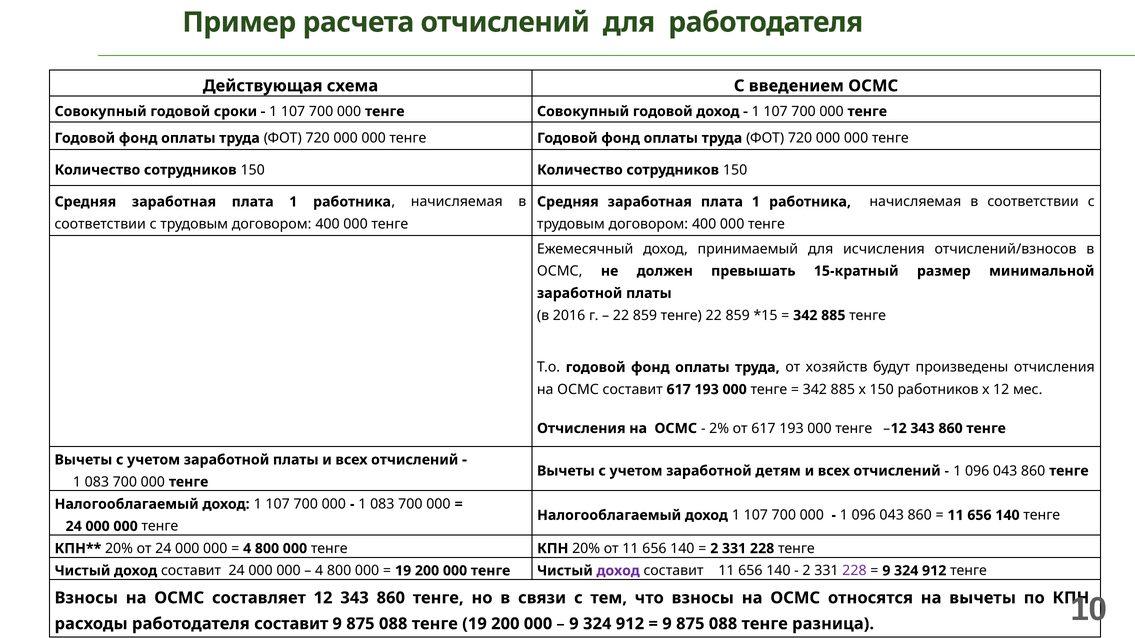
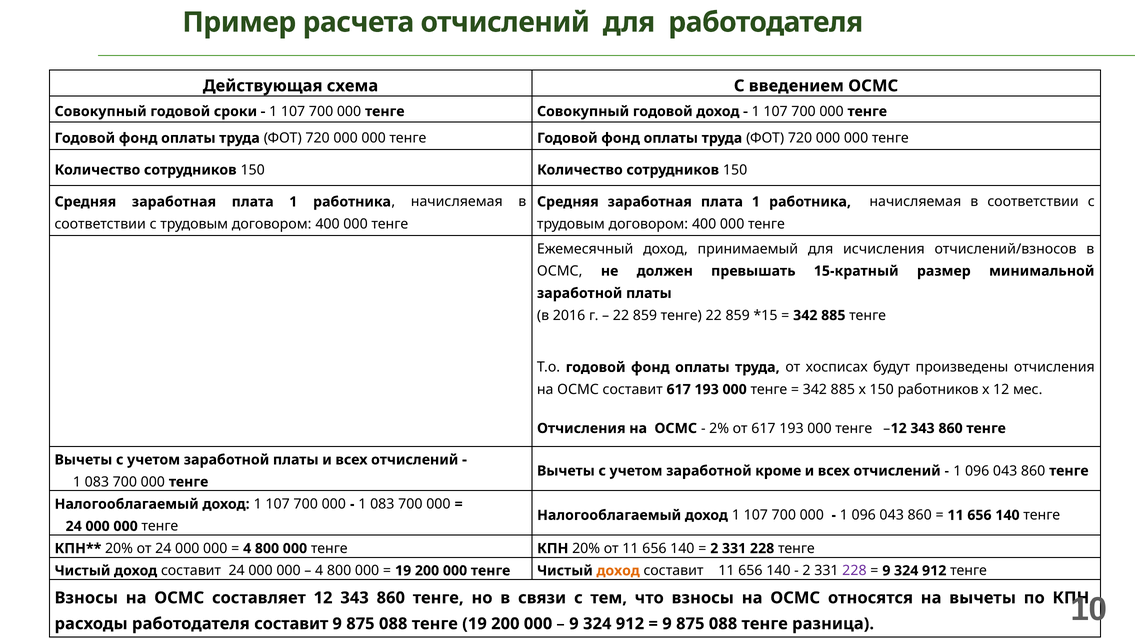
хозяйств: хозяйств -> хосписах
детям: детям -> кроме
доход at (618, 571) colour: purple -> orange
